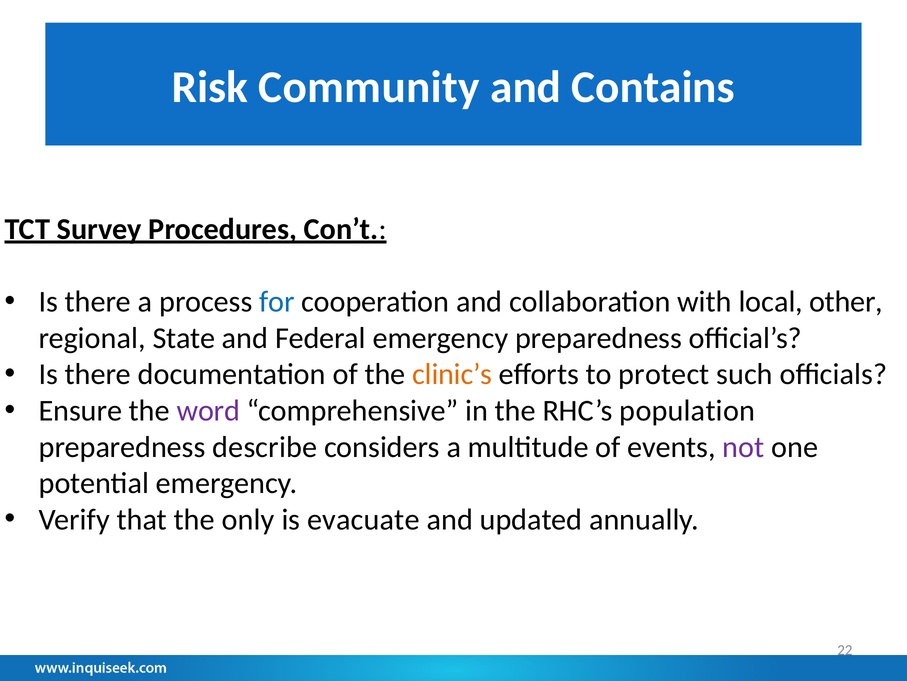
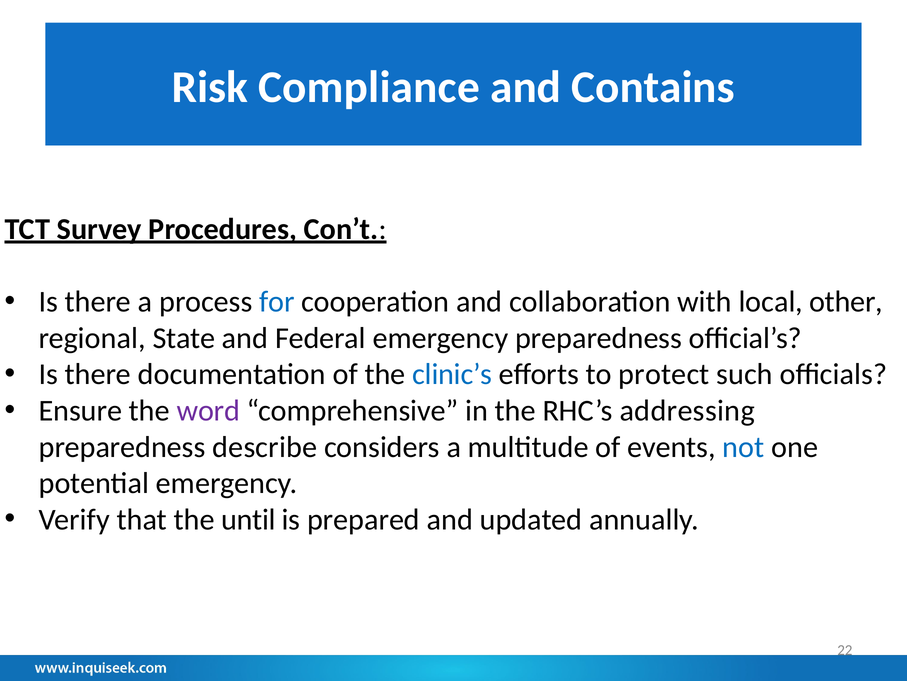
Community: Community -> Compliance
clinic’s colour: orange -> blue
population: population -> addressing
not colour: purple -> blue
only: only -> until
evacuate: evacuate -> prepared
